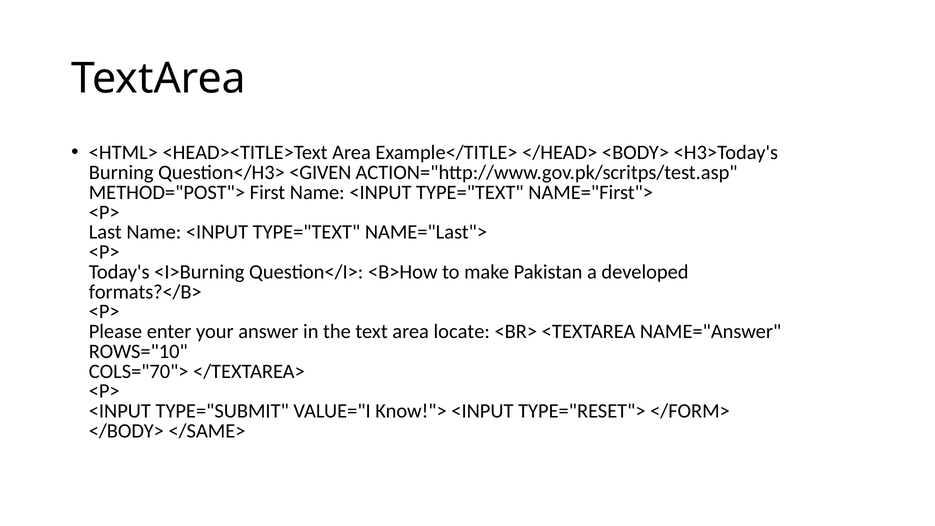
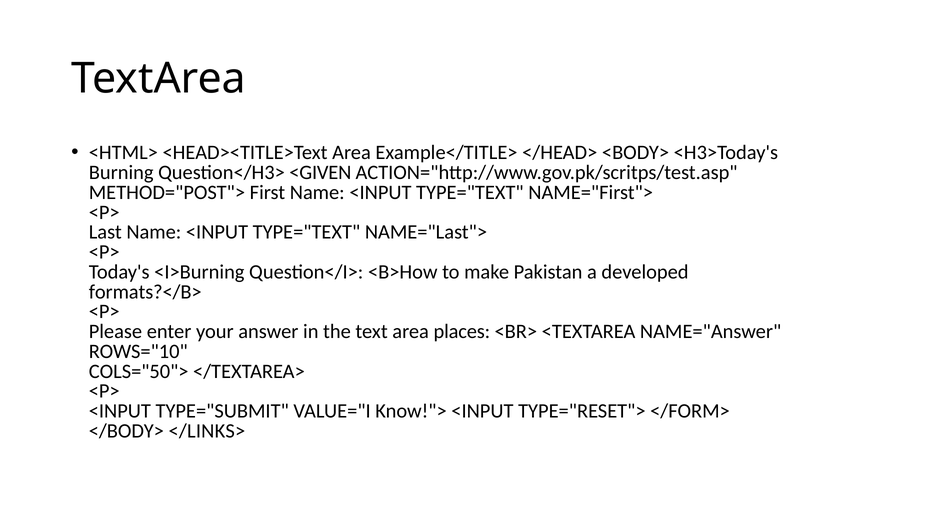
locate: locate -> places
COLS="70">: COLS="70"> -> COLS="50">
</SAME>: </SAME> -> </LINKS>
